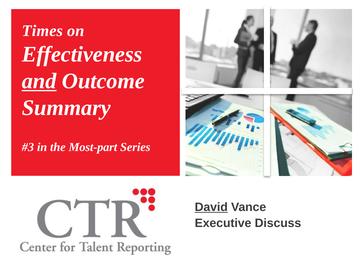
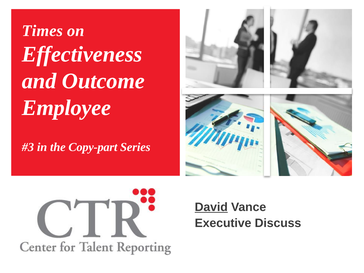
and underline: present -> none
Summary: Summary -> Employee
Most-part: Most-part -> Copy-part
